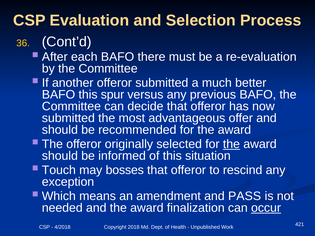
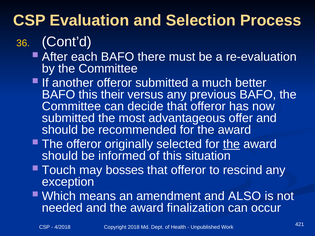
spur: spur -> their
PASS: PASS -> ALSO
occur underline: present -> none
